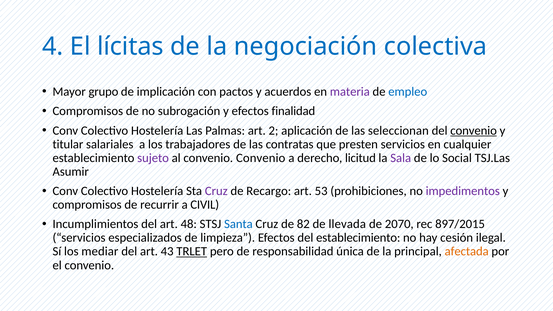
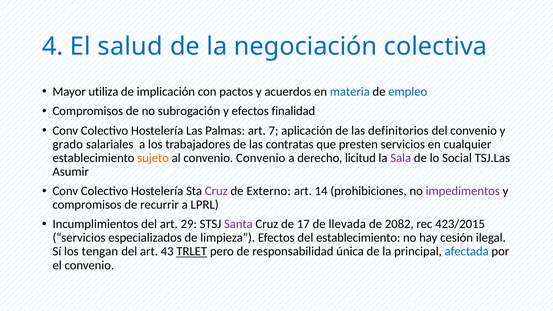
lícitas: lícitas -> salud
grupo: grupo -> utiliza
materia colour: purple -> blue
2: 2 -> 7
seleccionan: seleccionan -> definitorios
convenio at (474, 131) underline: present -> none
titular: titular -> grado
sujeto colour: purple -> orange
Recargo: Recargo -> Externo
53: 53 -> 14
CIVIL: CIVIL -> LPRL
48: 48 -> 29
Santa colour: blue -> purple
82: 82 -> 17
2070: 2070 -> 2082
897/2015: 897/2015 -> 423/2015
mediar: mediar -> tengan
afectada colour: orange -> blue
